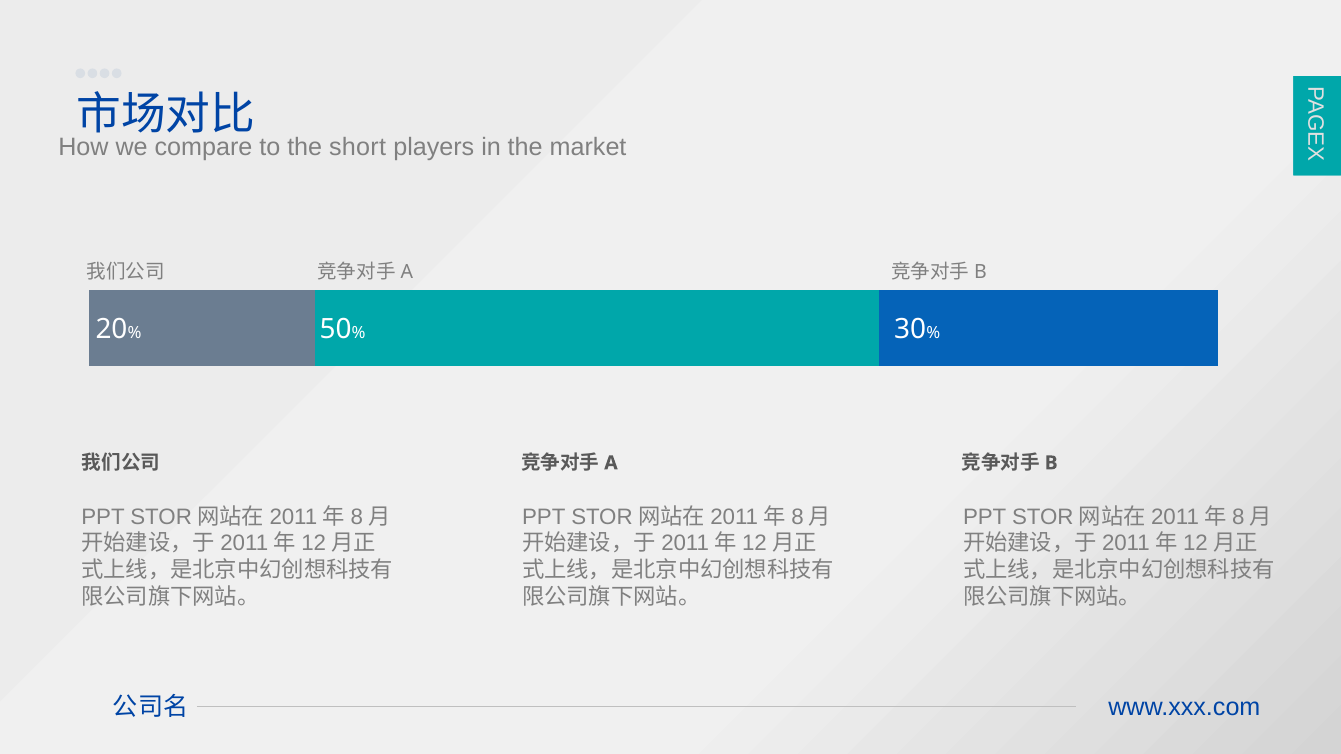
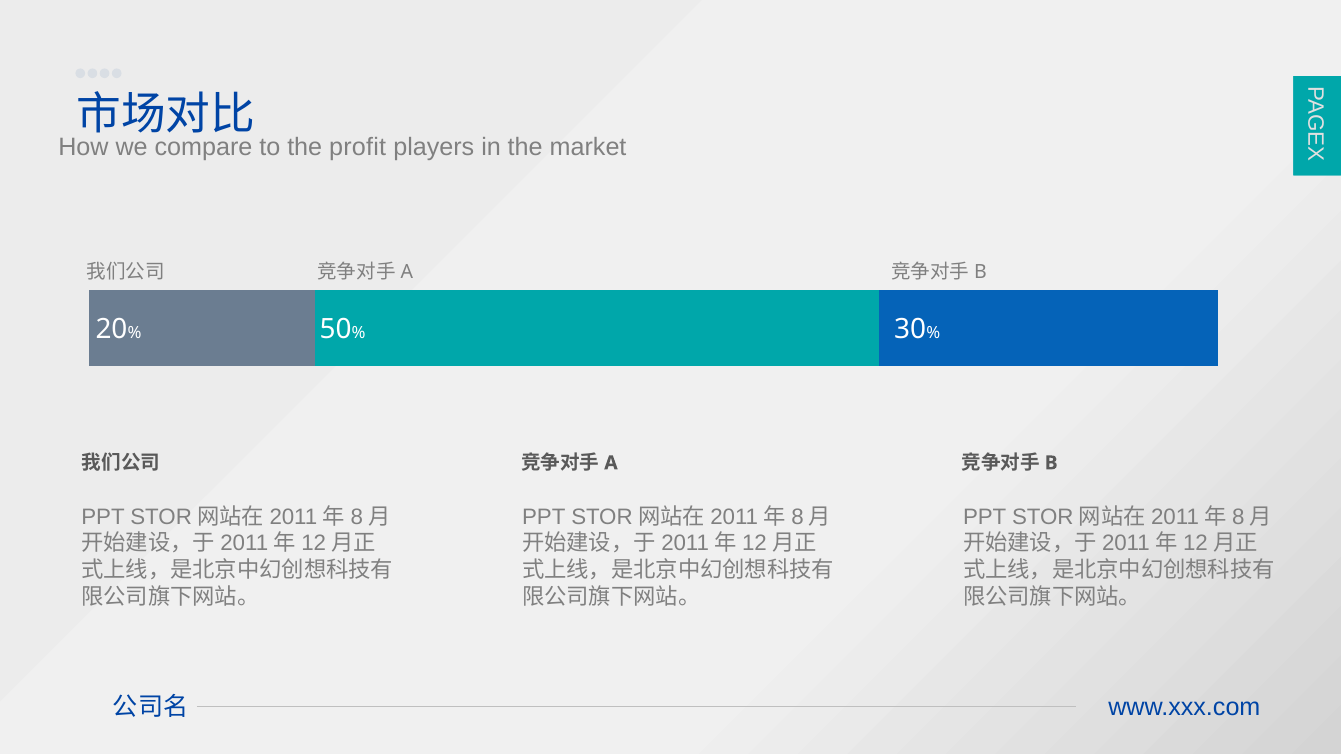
short: short -> profit
